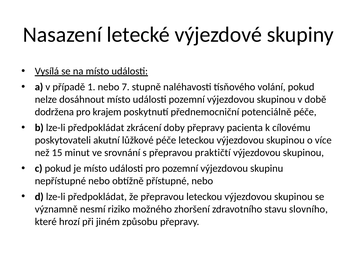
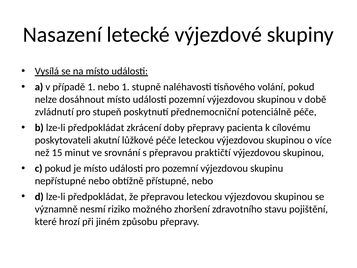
nebo 7: 7 -> 1
dodržena: dodržena -> zvládnutí
krajem: krajem -> stupeň
slovního: slovního -> pojištění
